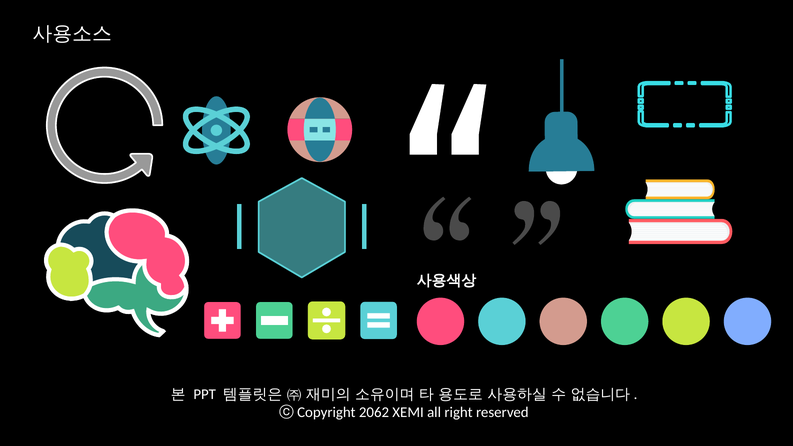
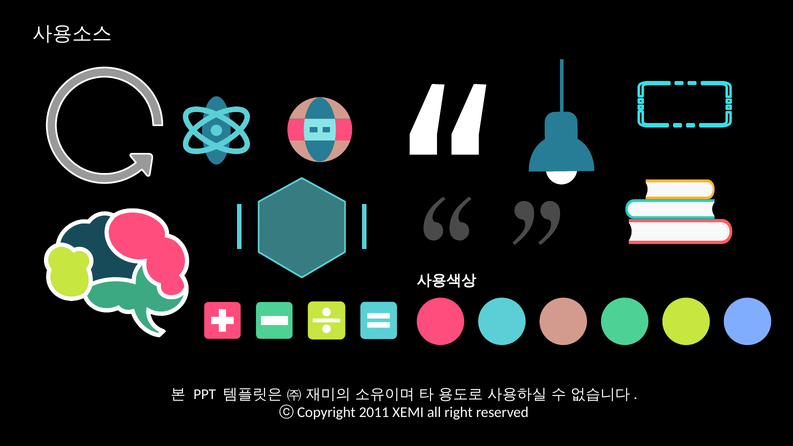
2062: 2062 -> 2011
